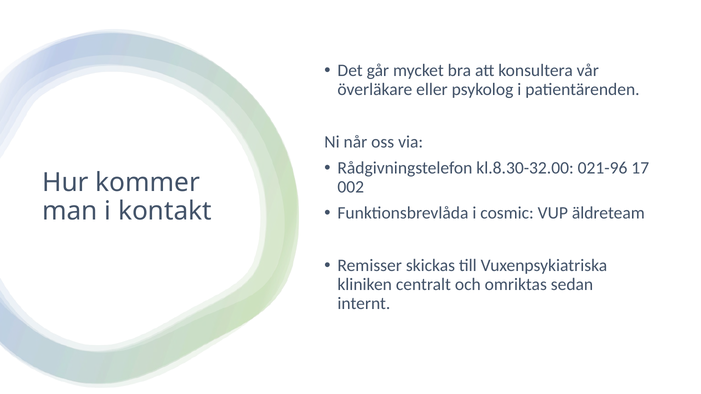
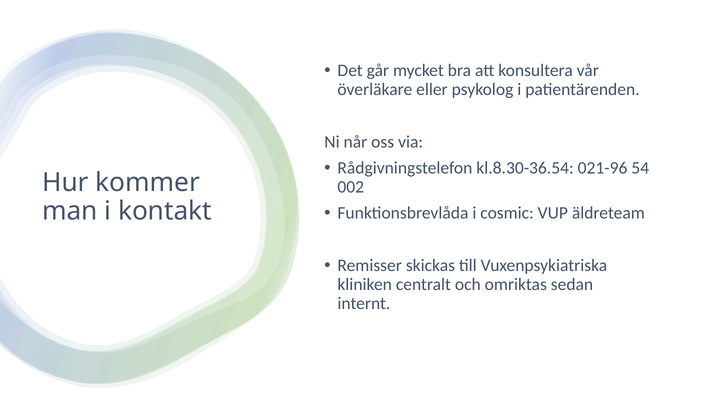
kl.8.30-32.00: kl.8.30-32.00 -> kl.8.30-36.54
17: 17 -> 54
